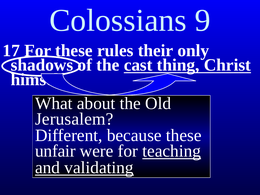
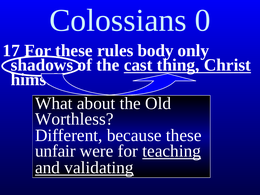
9: 9 -> 0
their: their -> body
Jerusalem: Jerusalem -> Worthless
